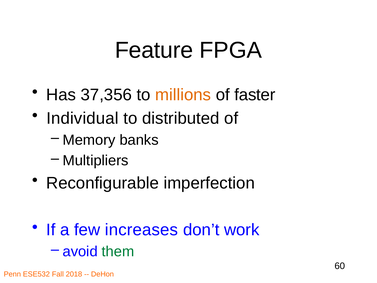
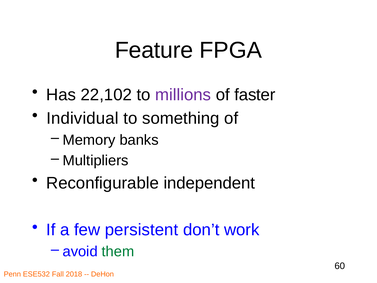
37,356: 37,356 -> 22,102
millions colour: orange -> purple
distributed: distributed -> something
imperfection: imperfection -> independent
increases: increases -> persistent
